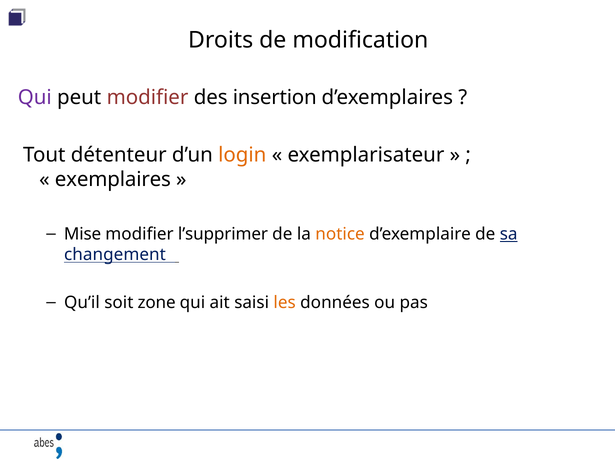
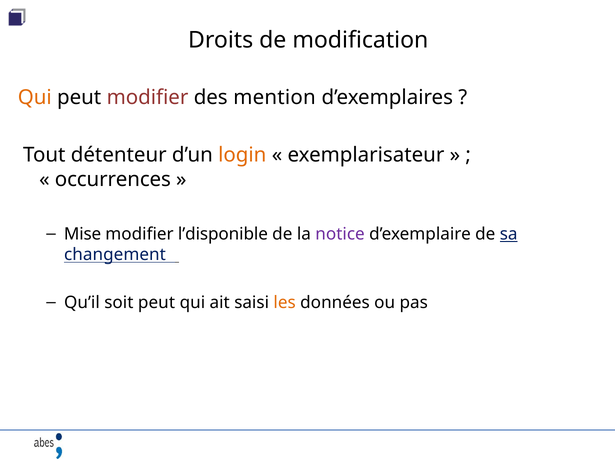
Qui at (35, 97) colour: purple -> orange
insertion: insertion -> mention
exemplaires: exemplaires -> occurrences
l’supprimer: l’supprimer -> l’disponible
notice colour: orange -> purple
soit zone: zone -> peut
